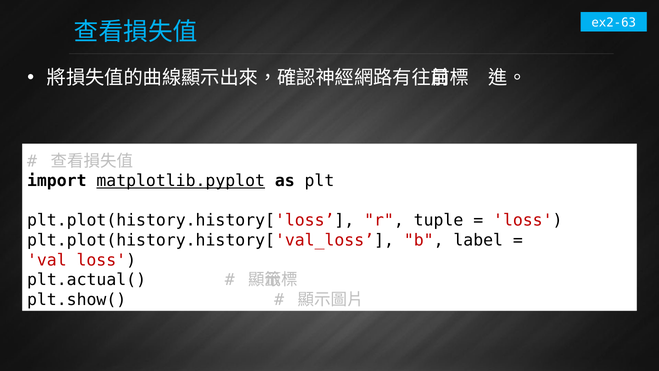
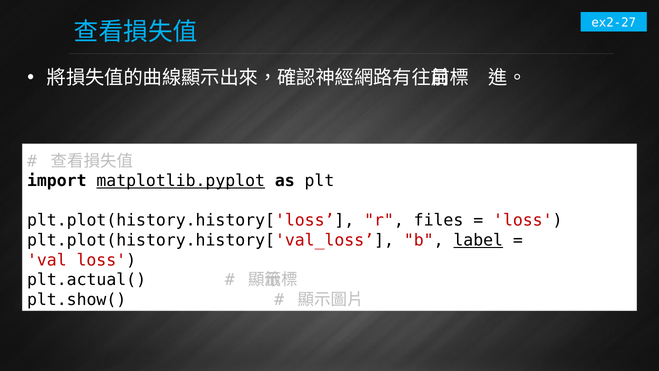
ex2-63: ex2-63 -> ex2-27
tuple: tuple -> files
label underline: none -> present
